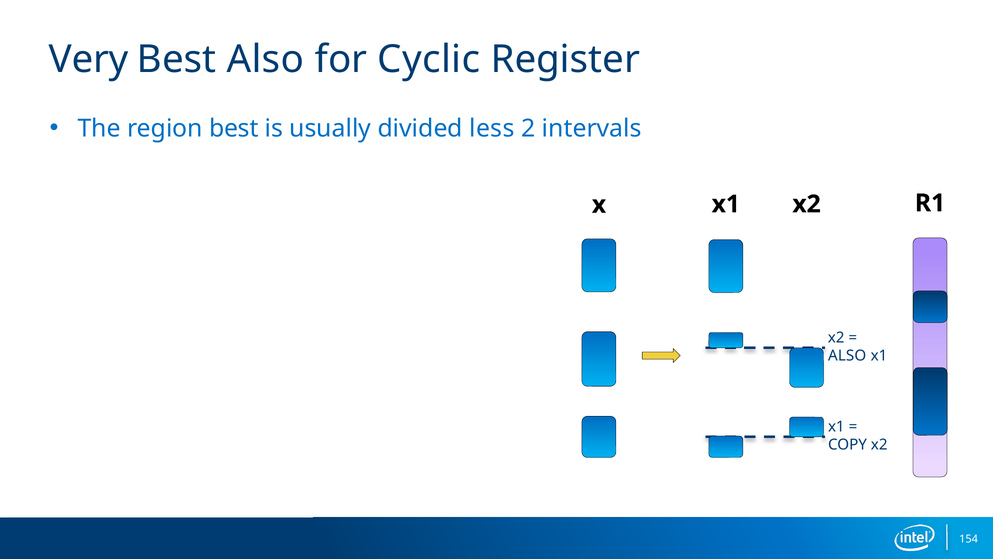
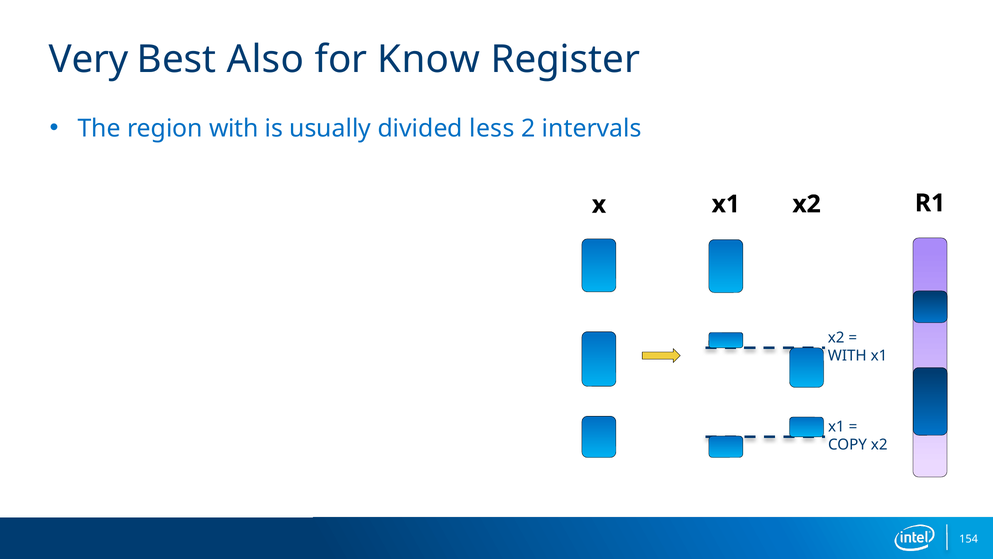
Cyclic: Cyclic -> Know
region best: best -> with
ALSO at (847, 356): ALSO -> WITH
